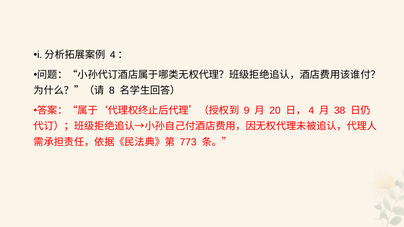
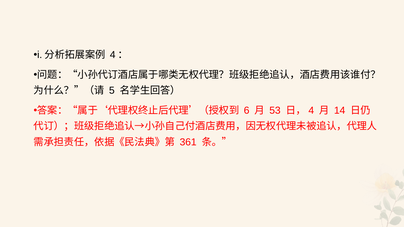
8: 8 -> 5
9: 9 -> 6
20: 20 -> 53
38: 38 -> 14
773: 773 -> 361
